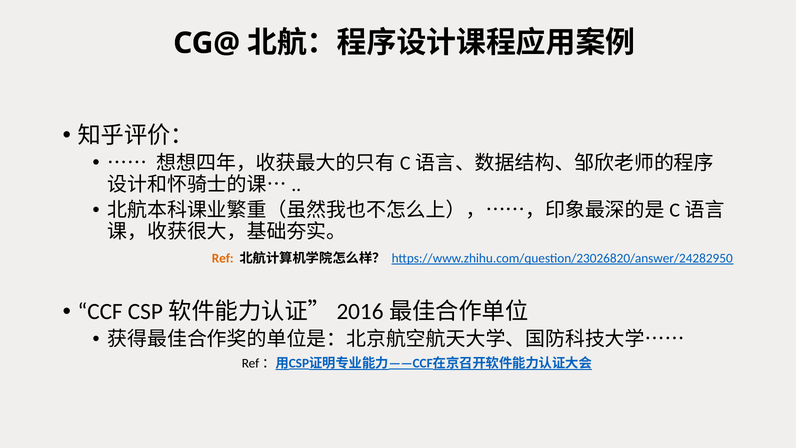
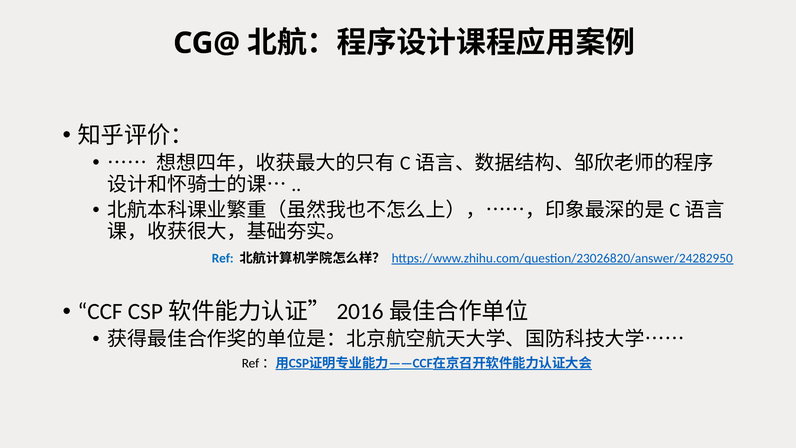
Ref colour: orange -> blue
